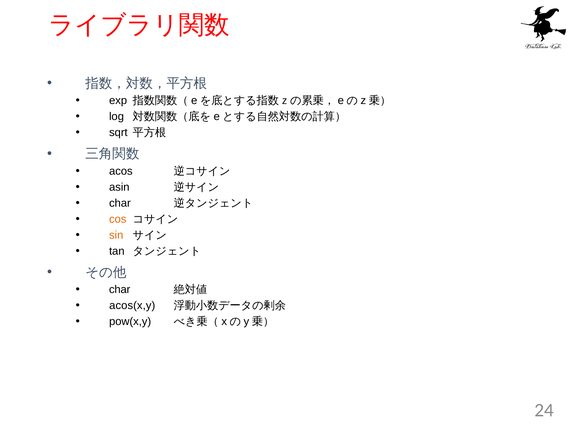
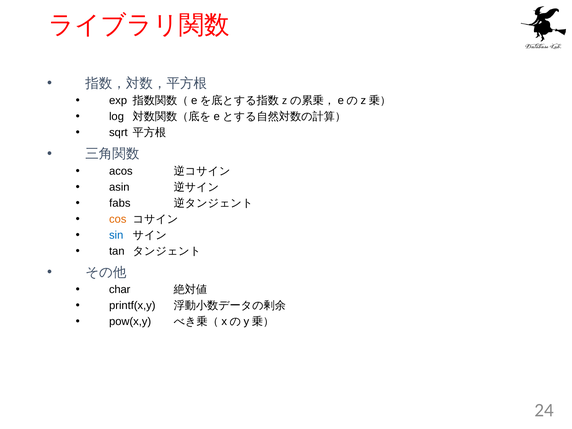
char at (120, 203): char -> fabs
sin colour: orange -> blue
acos(x,y: acos(x,y -> printf(x,y
